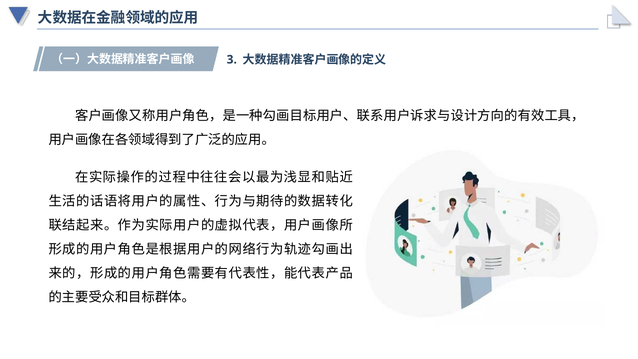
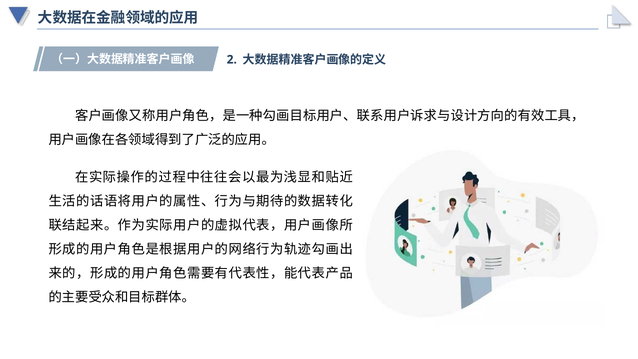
3: 3 -> 2
